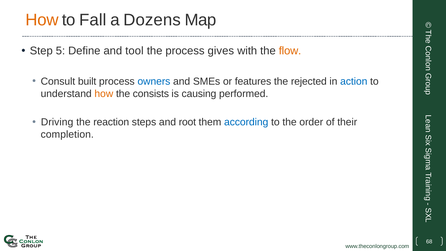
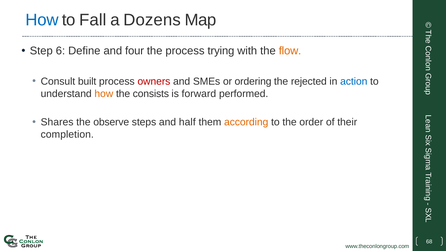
How at (42, 20) colour: orange -> blue
5: 5 -> 6
tool: tool -> four
gives: gives -> trying
owners colour: blue -> red
features: features -> ordering
causing: causing -> forward
Driving: Driving -> Shares
reaction: reaction -> observe
root: root -> half
according colour: blue -> orange
